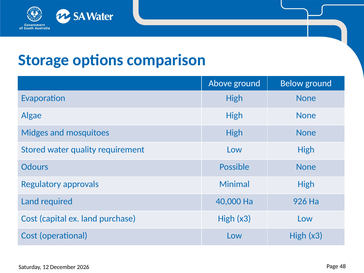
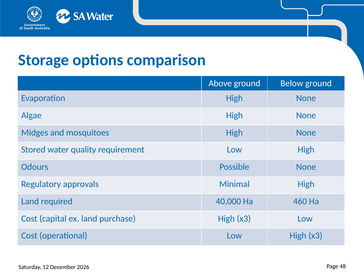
926: 926 -> 460
